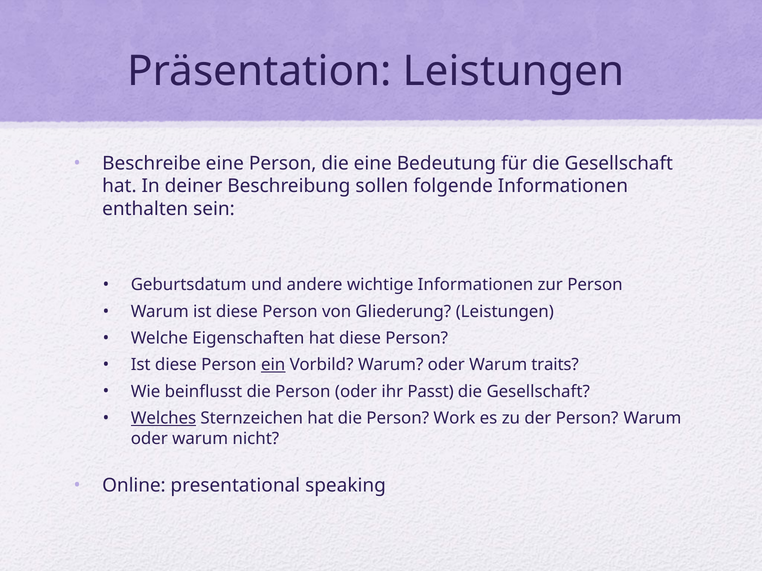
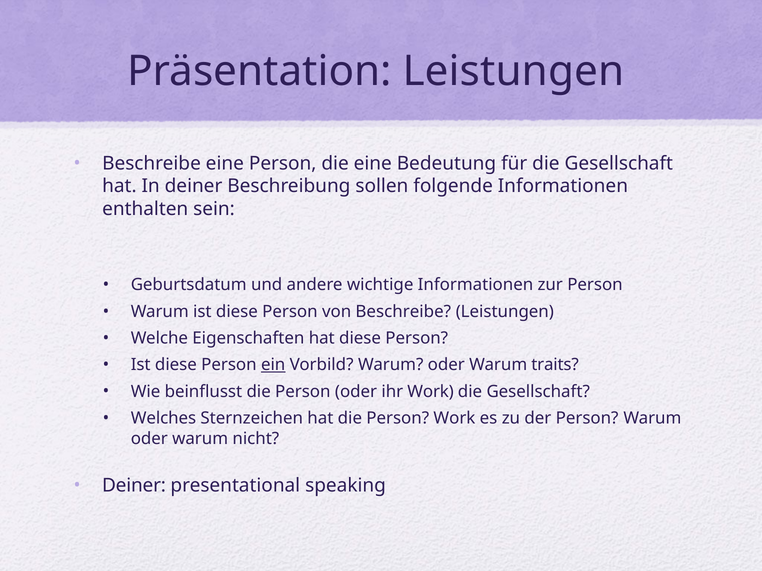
von Gliederung: Gliederung -> Beschreibe
ihr Passt: Passt -> Work
Welches underline: present -> none
Online at (134, 486): Online -> Deiner
